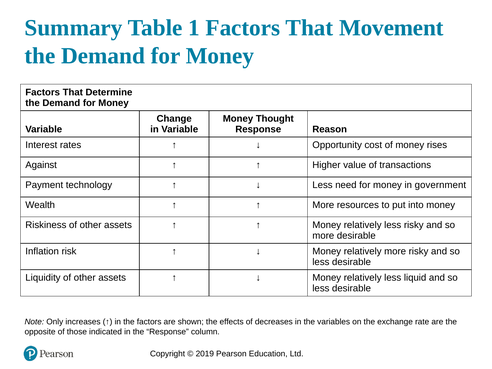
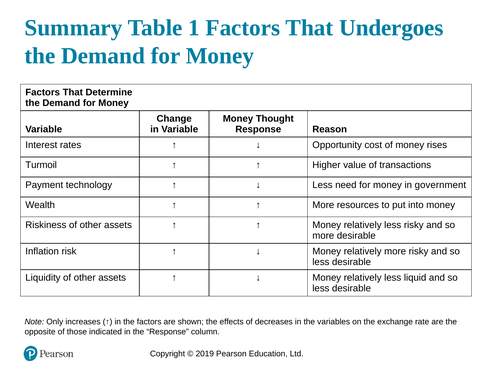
Movement: Movement -> Undergoes
Against: Against -> Turmoil
